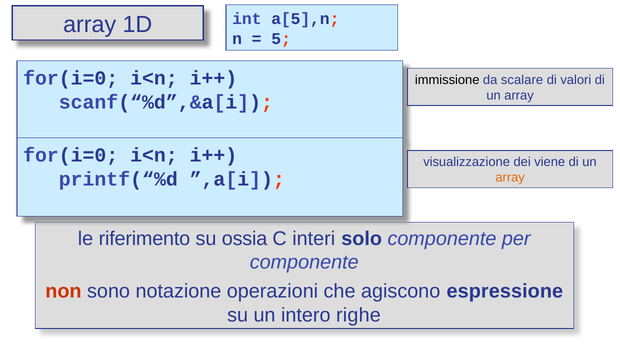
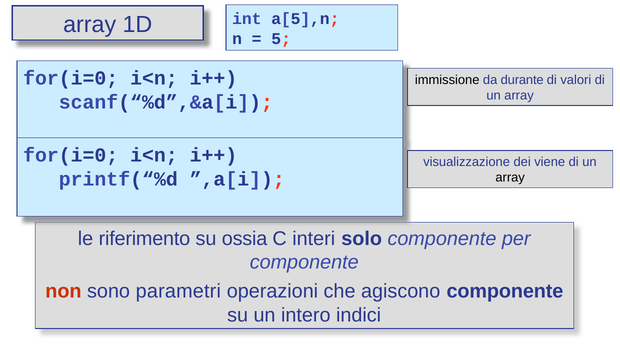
scalare: scalare -> durante
array at (510, 178) colour: orange -> black
notazione: notazione -> parametri
agiscono espressione: espressione -> componente
righe: righe -> indici
